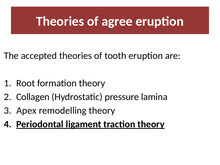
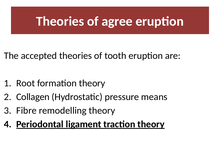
lamina: lamina -> means
Apex: Apex -> Fibre
